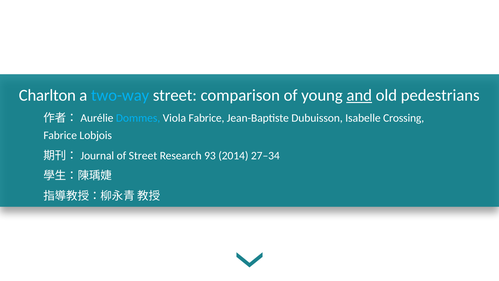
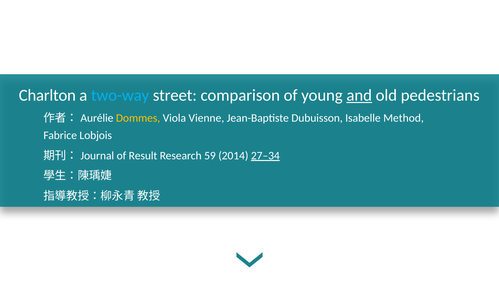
Dommes colour: light blue -> yellow
Viola Fabrice: Fabrice -> Vienne
Crossing: Crossing -> Method
of Street: Street -> Result
93: 93 -> 59
27–34 underline: none -> present
